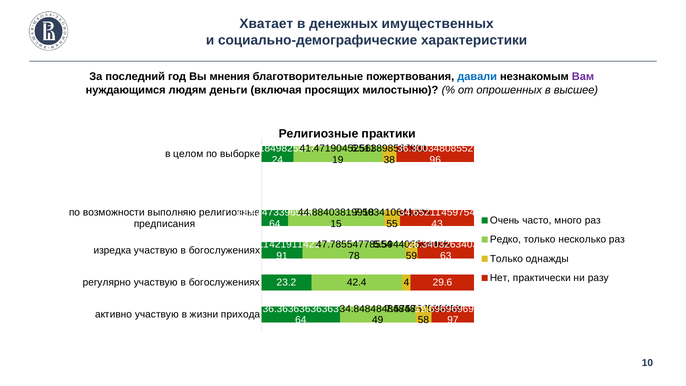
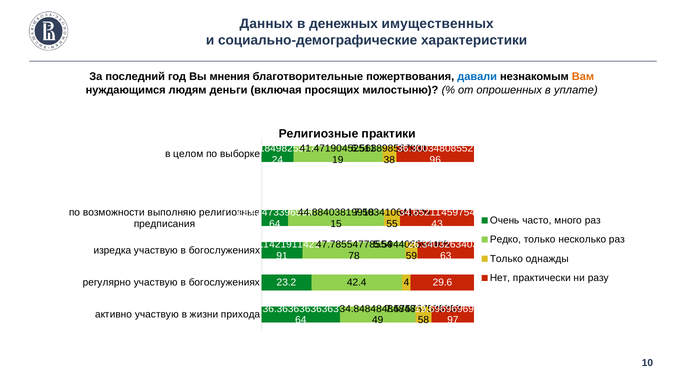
Хватает: Хватает -> Данных
Вам colour: purple -> orange
высшее: высшее -> уплате
